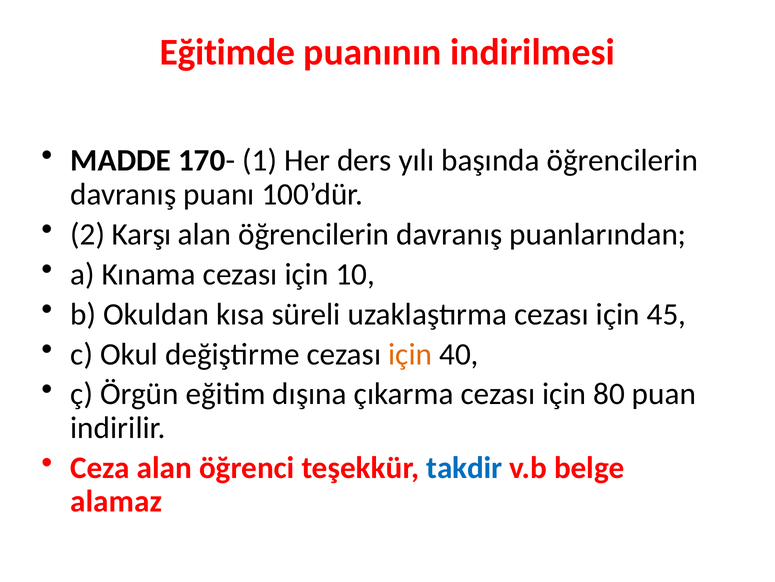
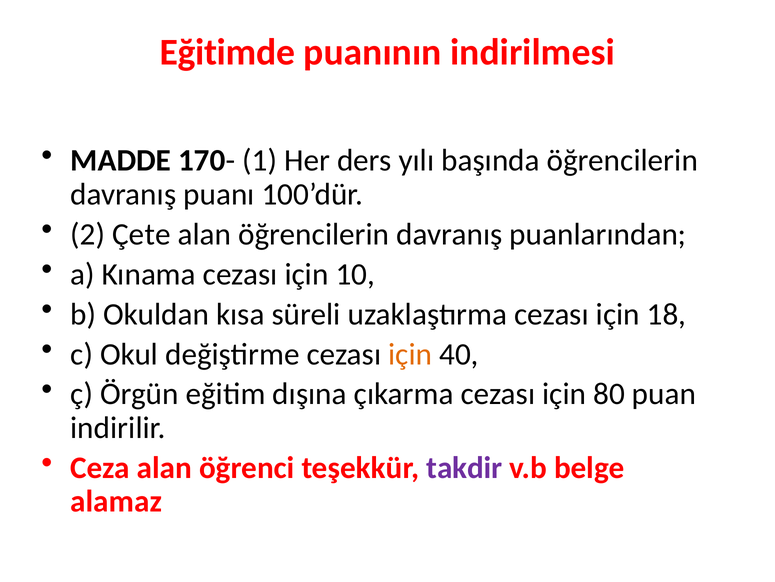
Karşı: Karşı -> Çete
45: 45 -> 18
takdir colour: blue -> purple
